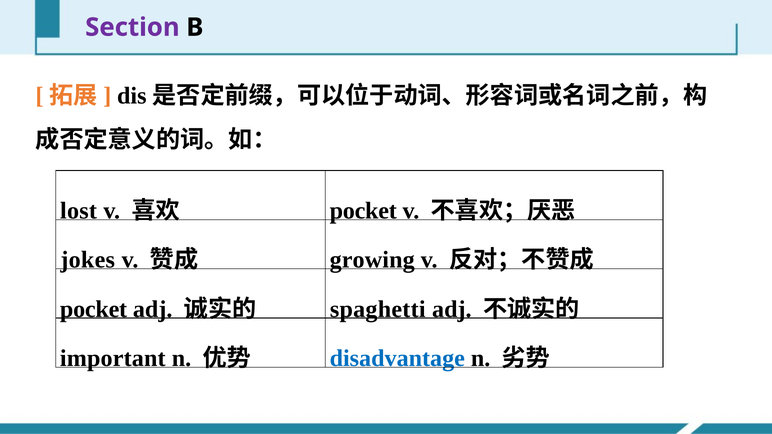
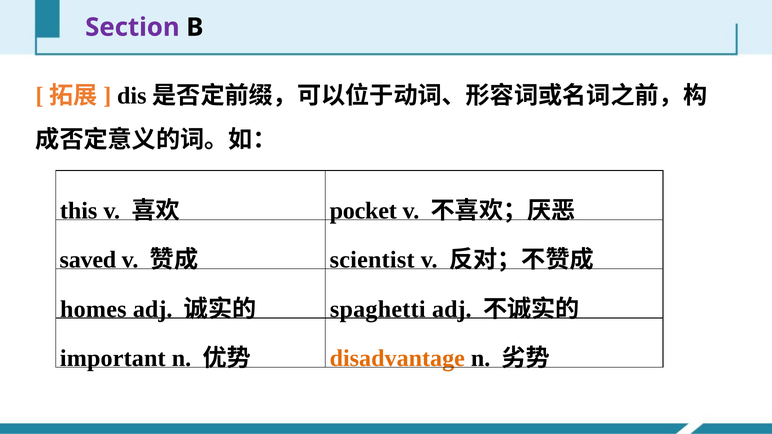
lost: lost -> this
jokes: jokes -> saved
growing: growing -> scientist
pocket at (94, 309): pocket -> homes
disadvantage colour: blue -> orange
